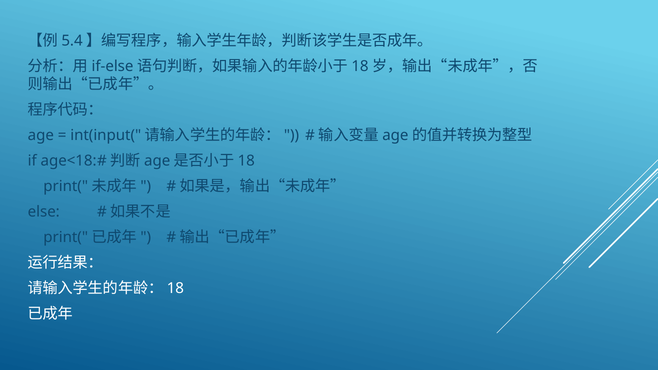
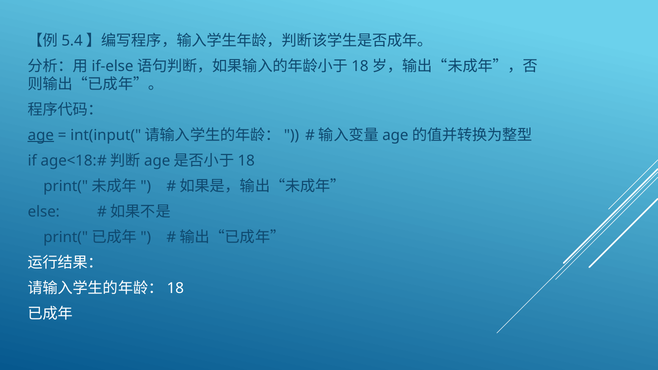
age at (41, 135) underline: none -> present
